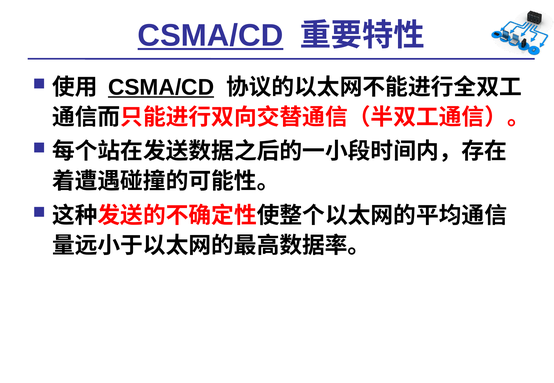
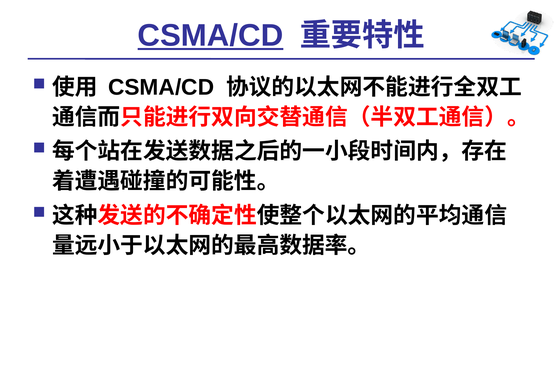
CSMA/CD at (161, 87) underline: present -> none
